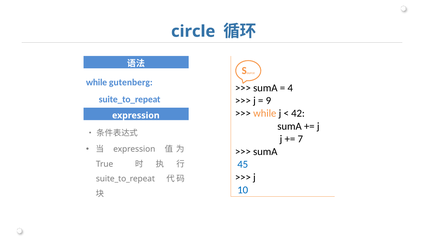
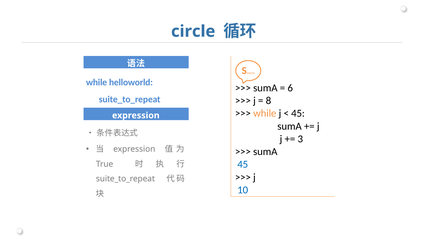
gutenberg: gutenberg -> helloworld
4: 4 -> 6
9: 9 -> 8
42 at (298, 113): 42 -> 45
7: 7 -> 3
